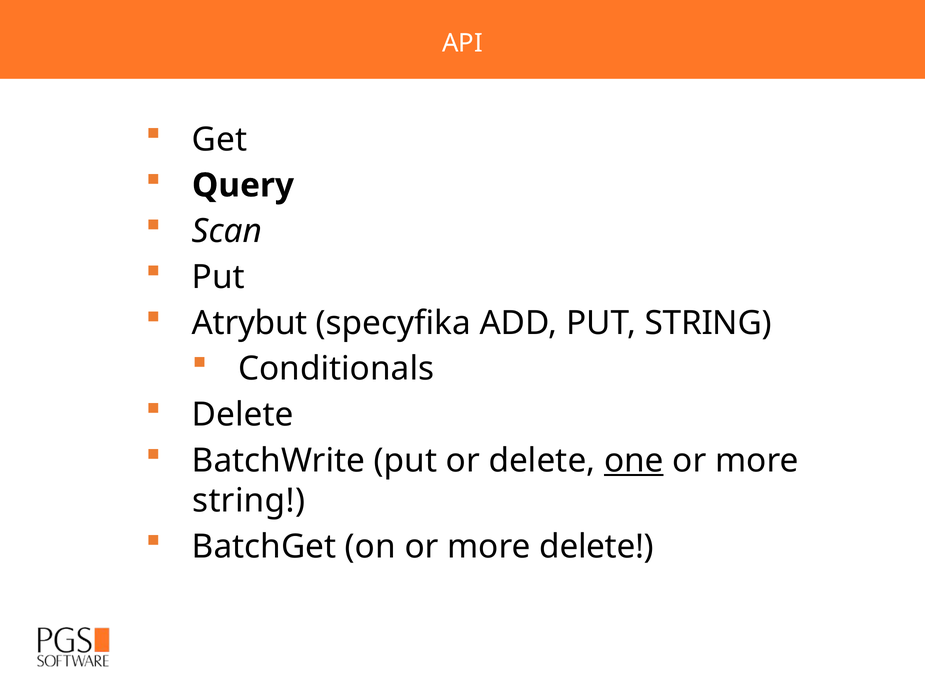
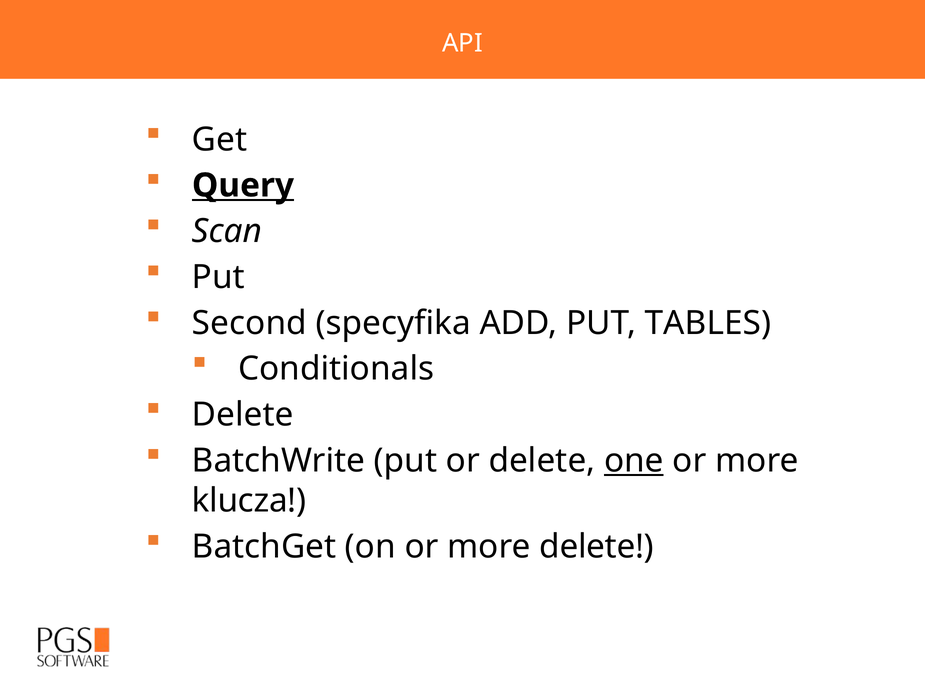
Query underline: none -> present
Atrybut: Atrybut -> Second
PUT STRING: STRING -> TABLES
string at (249, 500): string -> klucza
